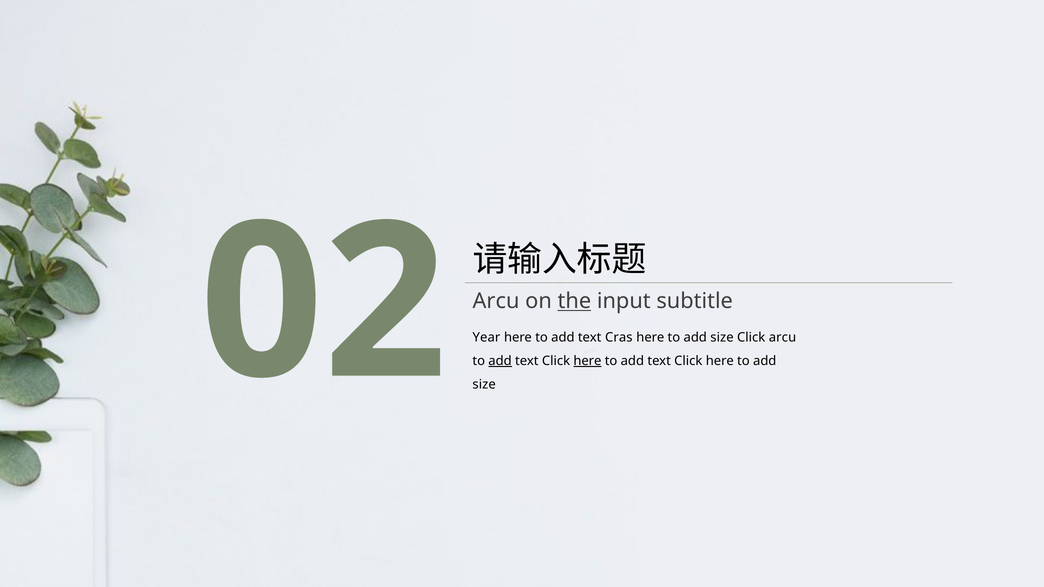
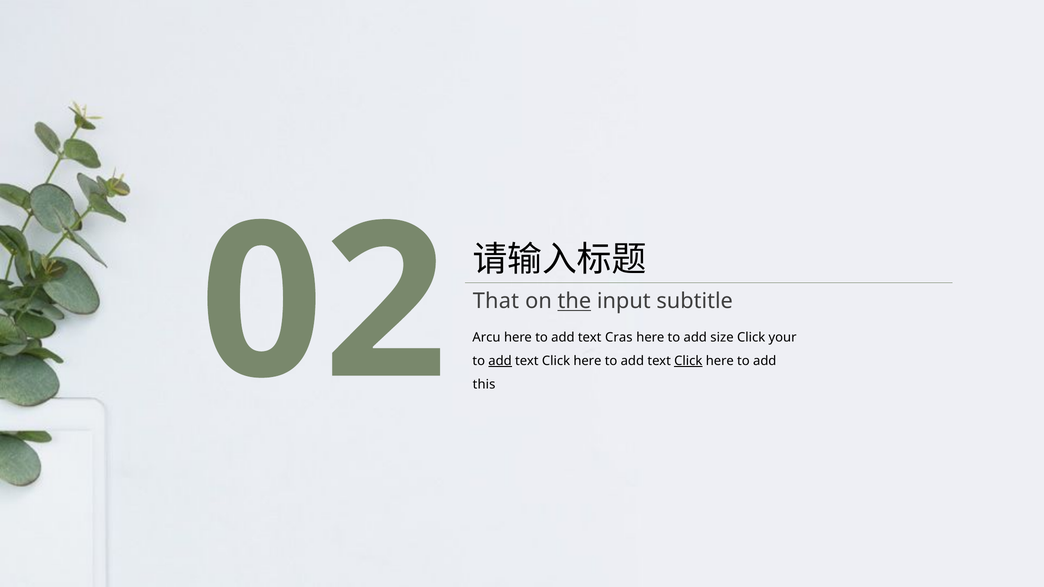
Arcu at (496, 301): Arcu -> That
Year: Year -> Arcu
Click arcu: arcu -> your
here at (587, 361) underline: present -> none
Click at (688, 361) underline: none -> present
size at (484, 385): size -> this
